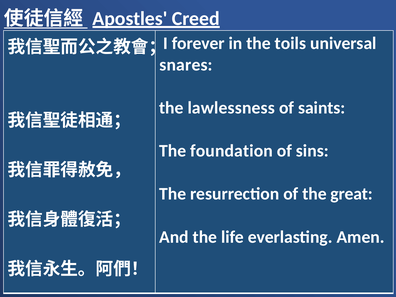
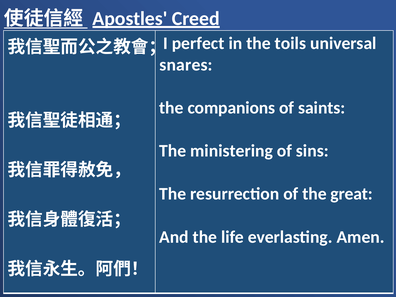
forever: forever -> perfect
lawlessness: lawlessness -> companions
foundation: foundation -> ministering
